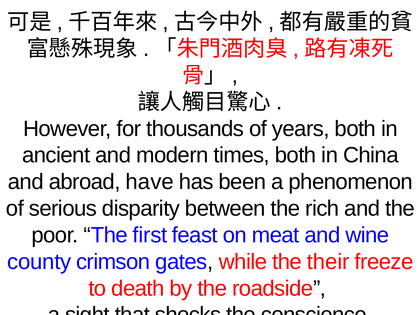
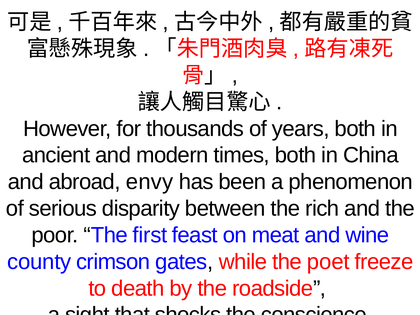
have: have -> envy
their: their -> poet
